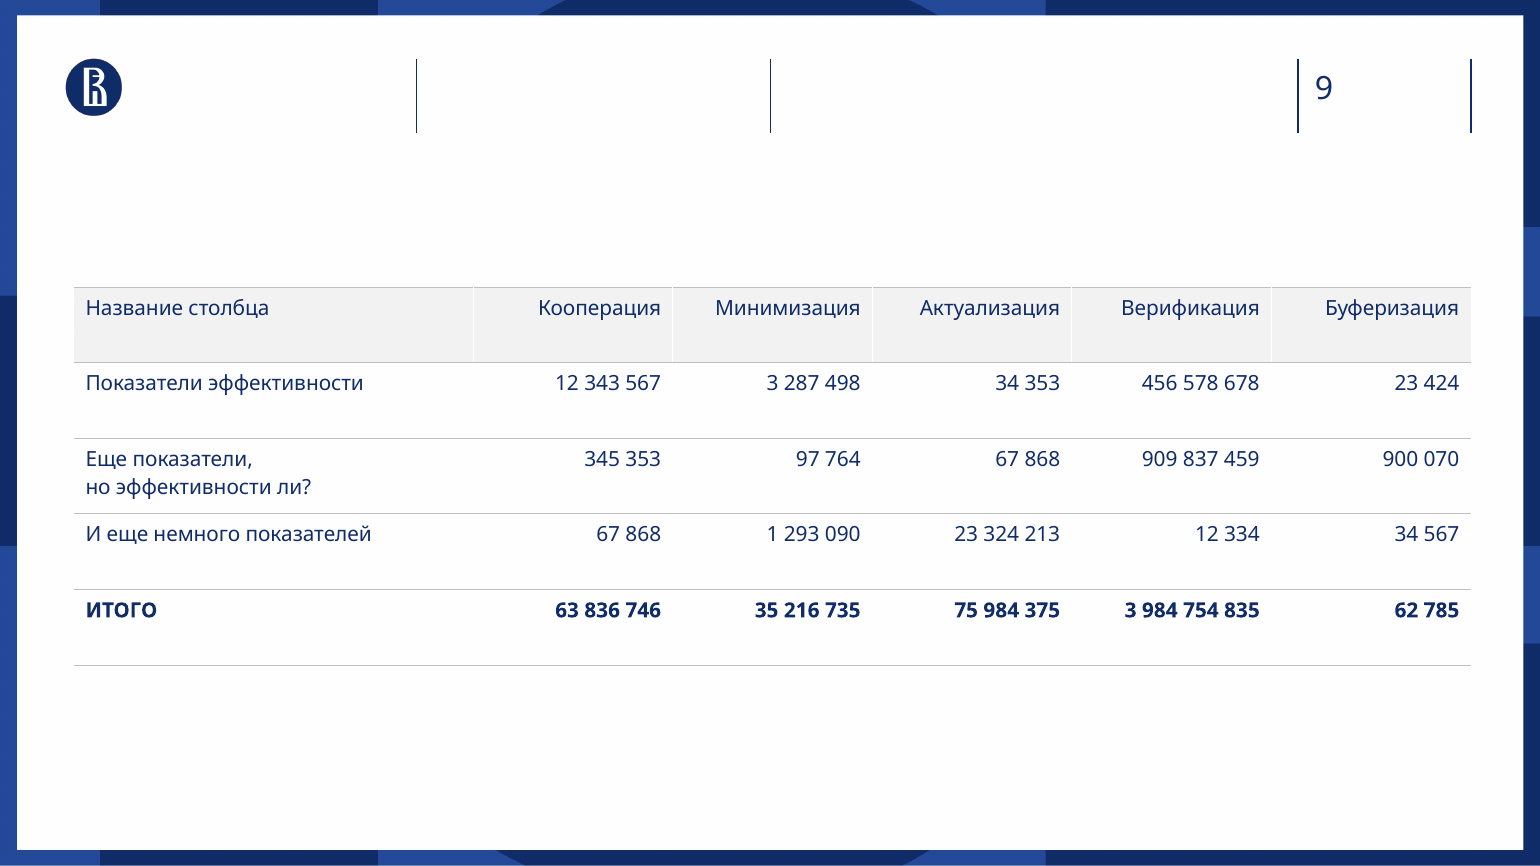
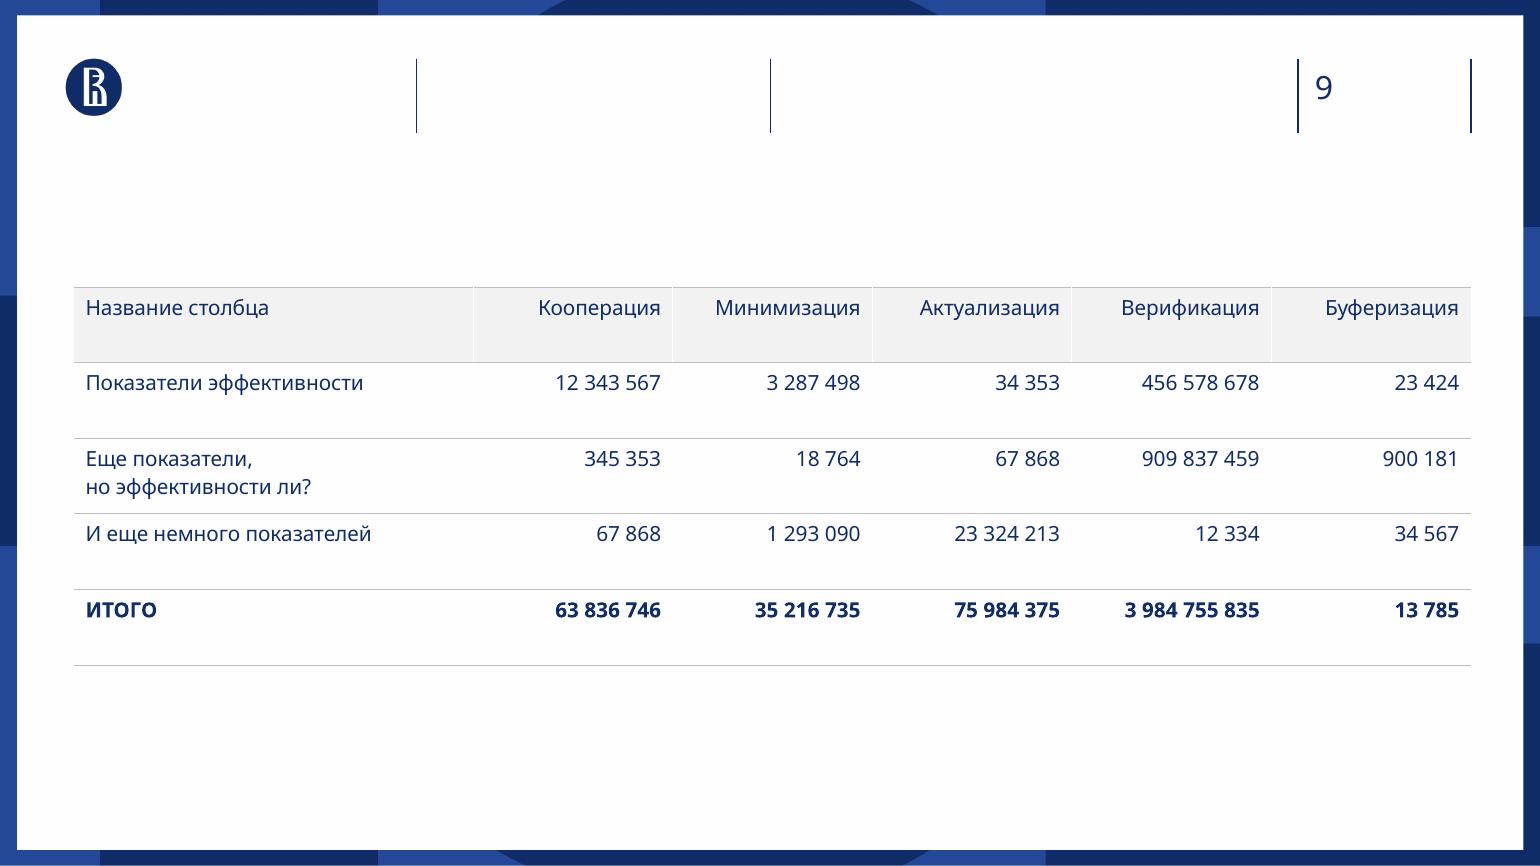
97: 97 -> 18
070: 070 -> 181
754: 754 -> 755
62: 62 -> 13
